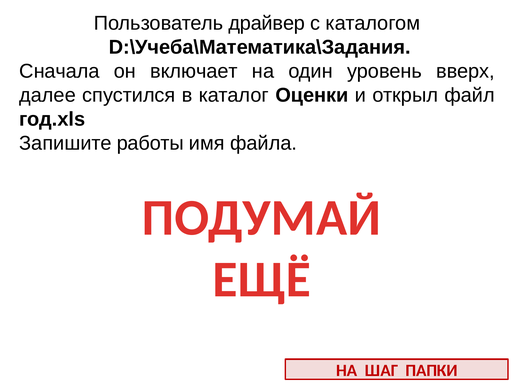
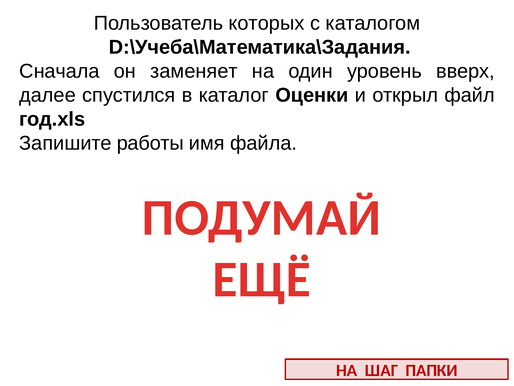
драйвер: драйвер -> которых
включает: включает -> заменяет
